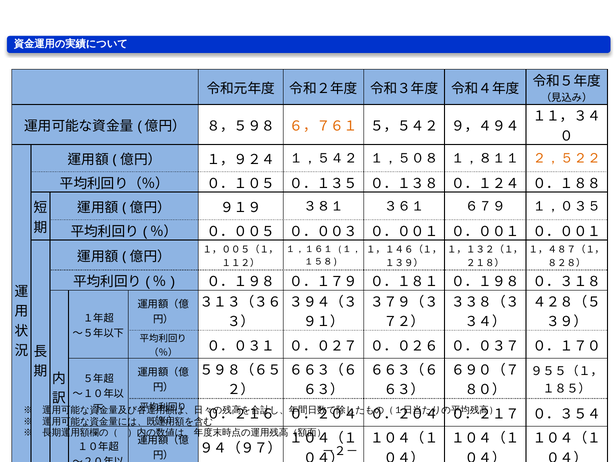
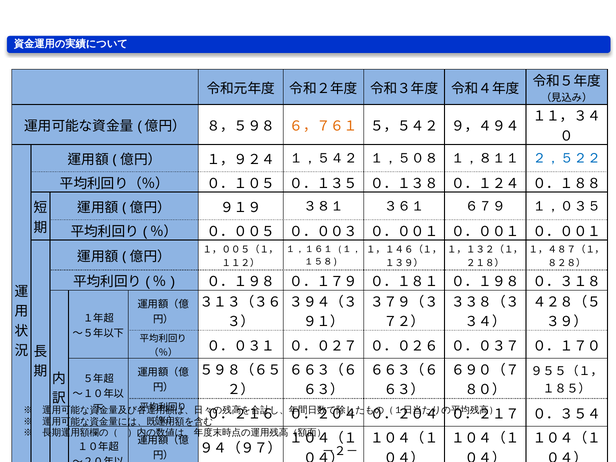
２，５２２ colour: orange -> blue
